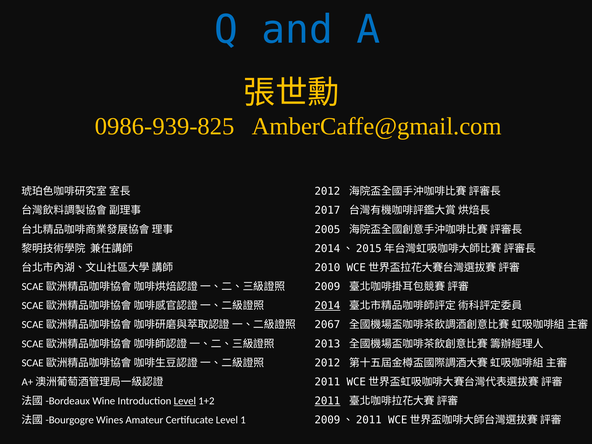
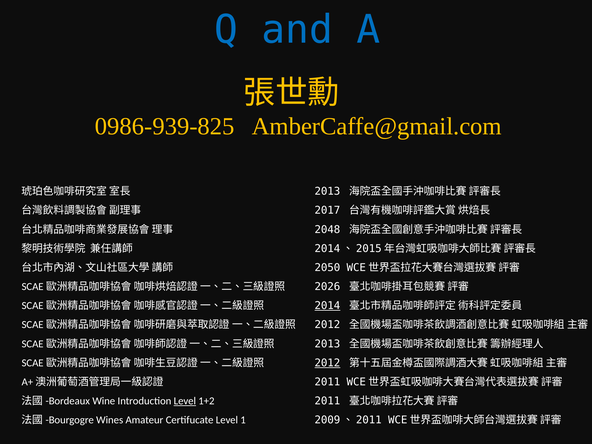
2012 at (327, 191): 2012 -> 2013
2005: 2005 -> 2048
2010: 2010 -> 2050
2009: 2009 -> 2026
2067 at (327, 325): 2067 -> 2012
2012 at (327, 363) underline: none -> present
2011 at (327, 401) underline: present -> none
